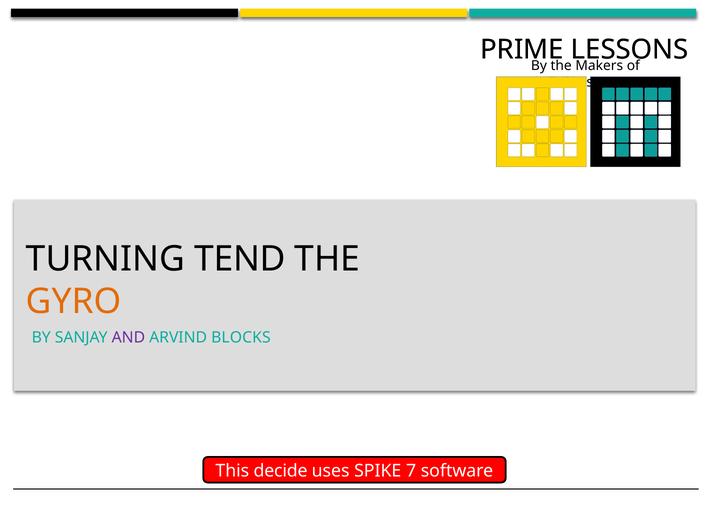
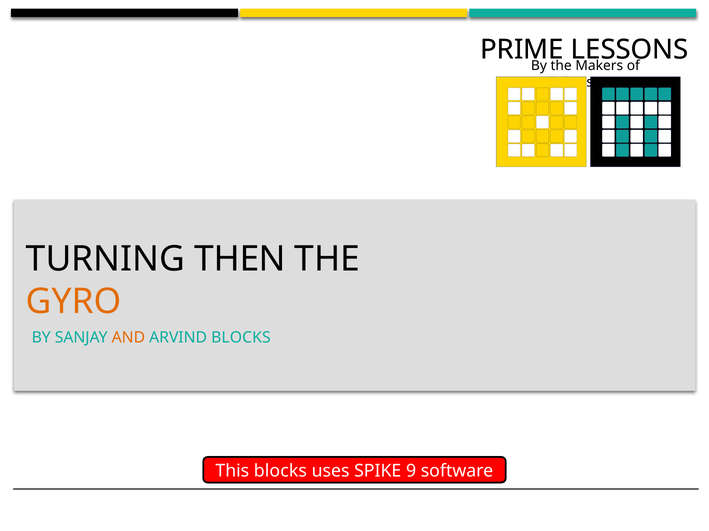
TEND: TEND -> THEN
AND colour: purple -> orange
This decide: decide -> blocks
7: 7 -> 9
